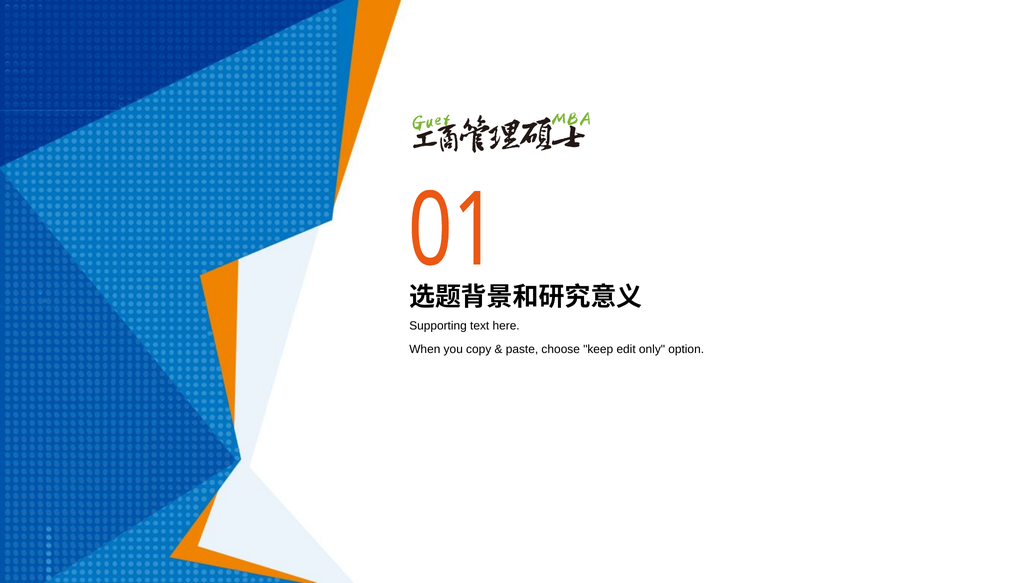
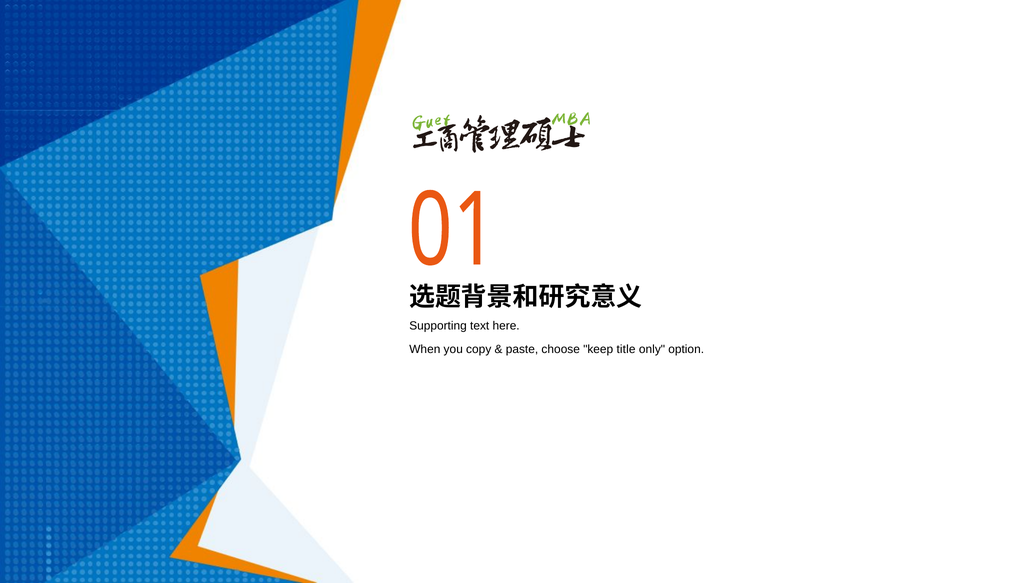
edit: edit -> title
